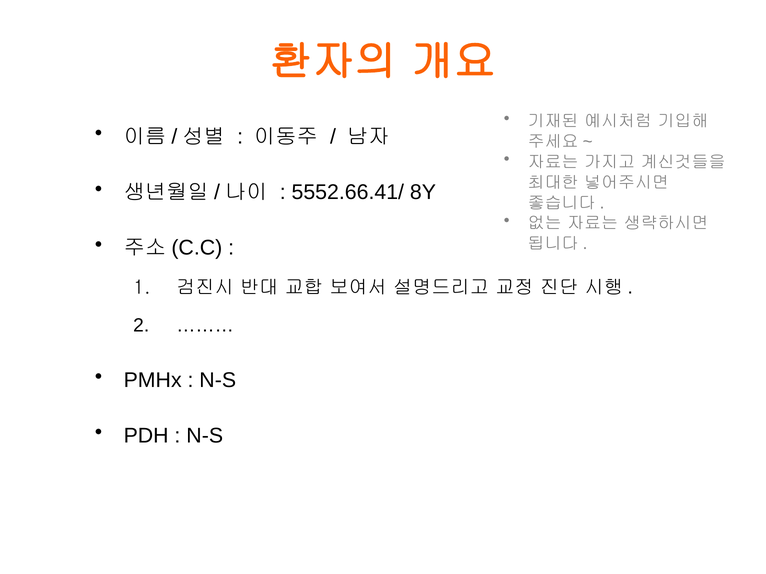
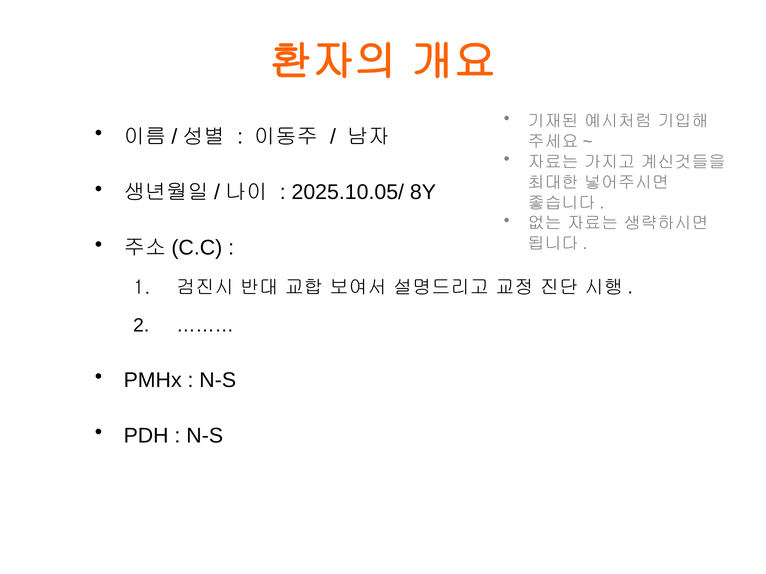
5552.66.41/: 5552.66.41/ -> 2025.10.05/
